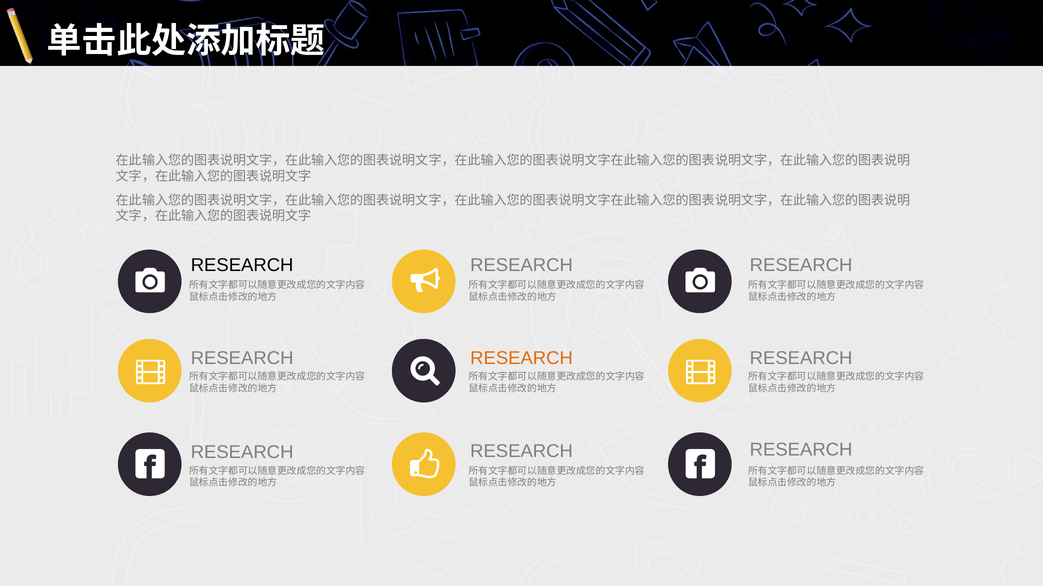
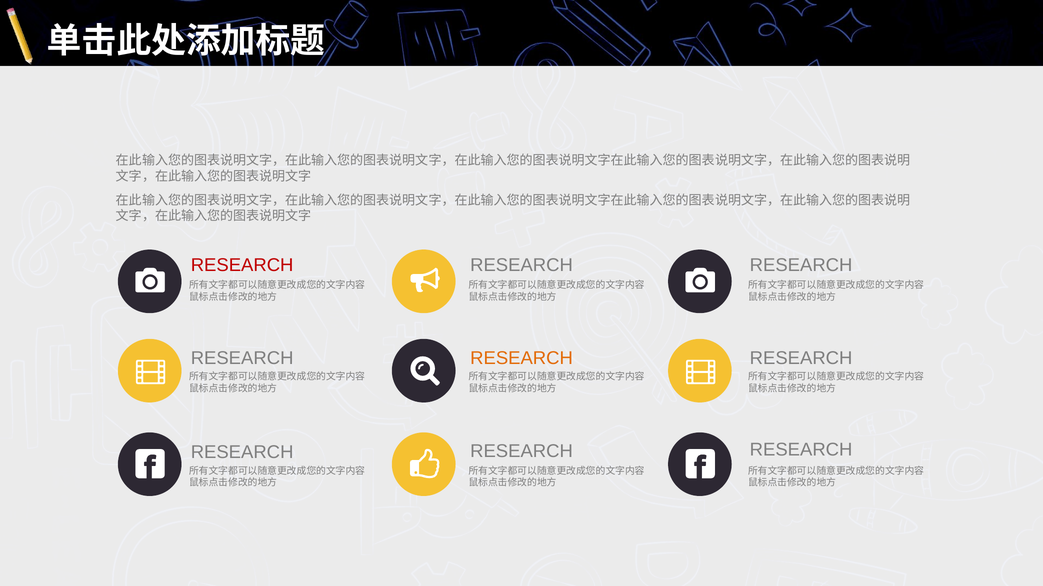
RESEARCH at (242, 266) colour: black -> red
